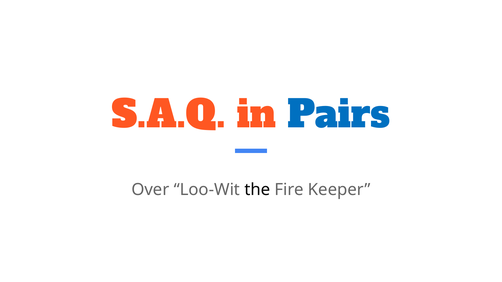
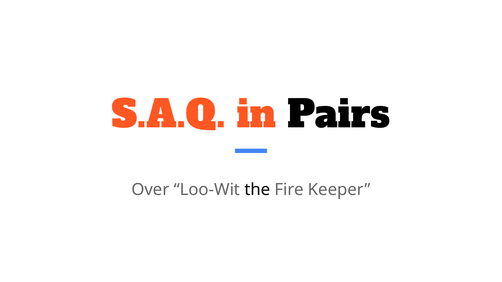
Pairs colour: blue -> black
